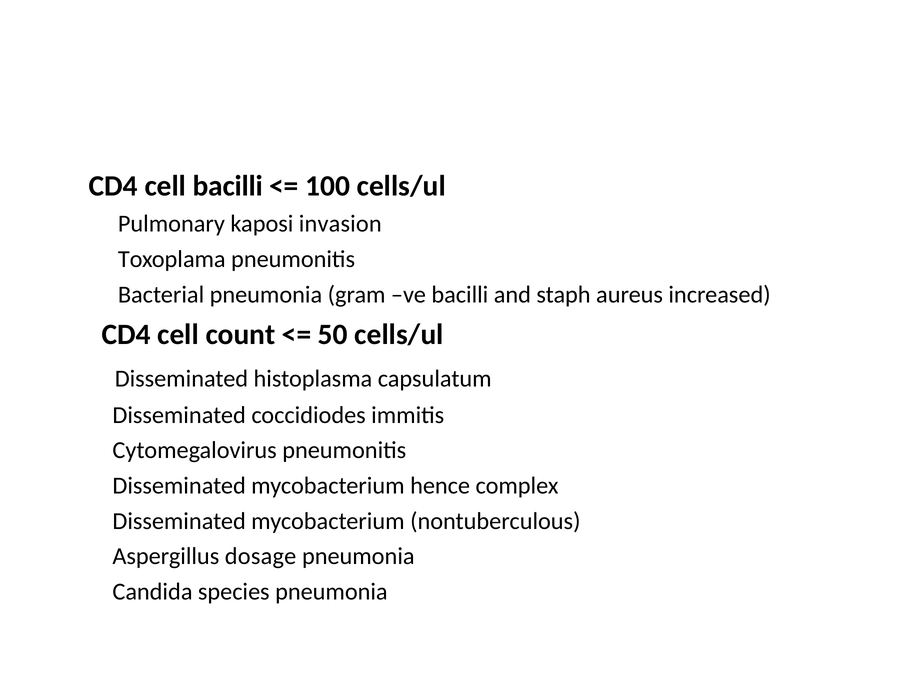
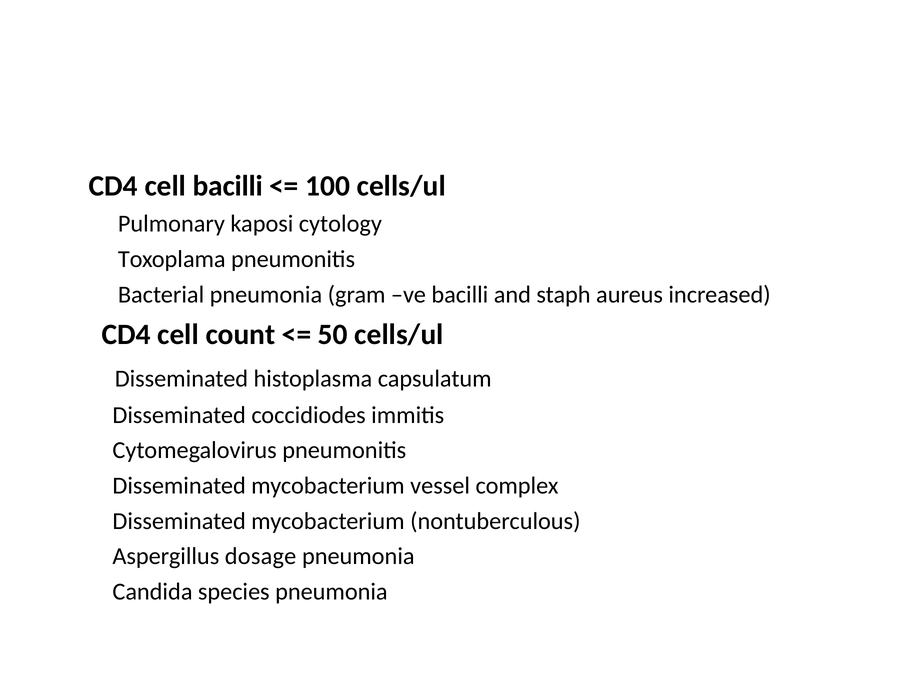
invasion: invasion -> cytology
hence: hence -> vessel
